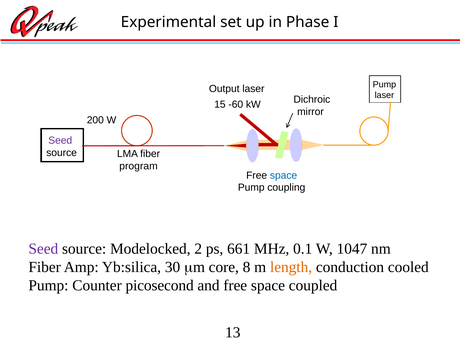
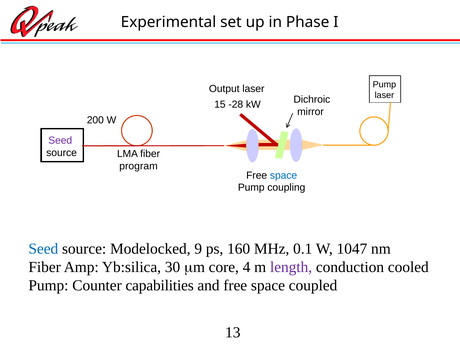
-60: -60 -> -28
Seed at (43, 249) colour: purple -> blue
2: 2 -> 9
661: 661 -> 160
8: 8 -> 4
length colour: orange -> purple
picosecond: picosecond -> capabilities
